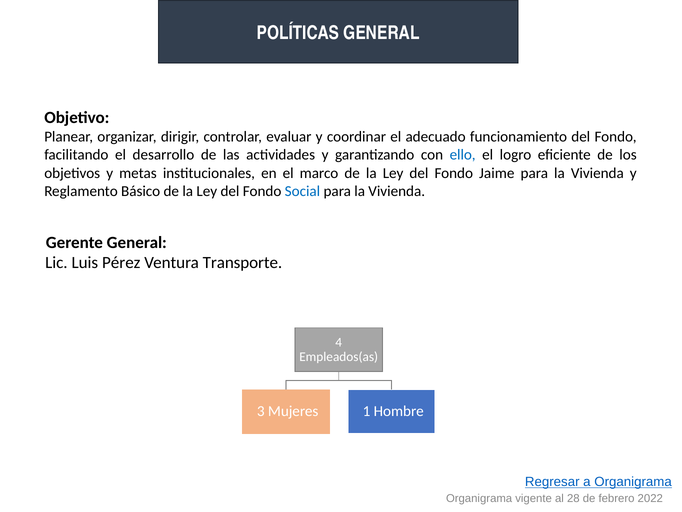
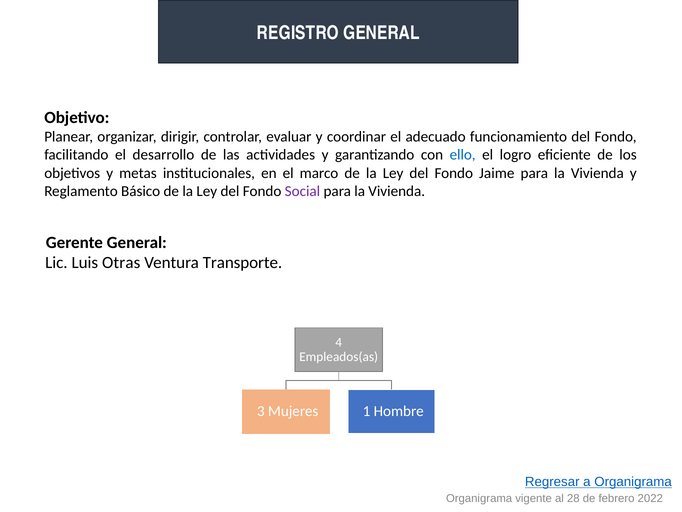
POLÍTICAS: POLÍTICAS -> REGISTRO
Social colour: blue -> purple
Pérez: Pérez -> Otras
